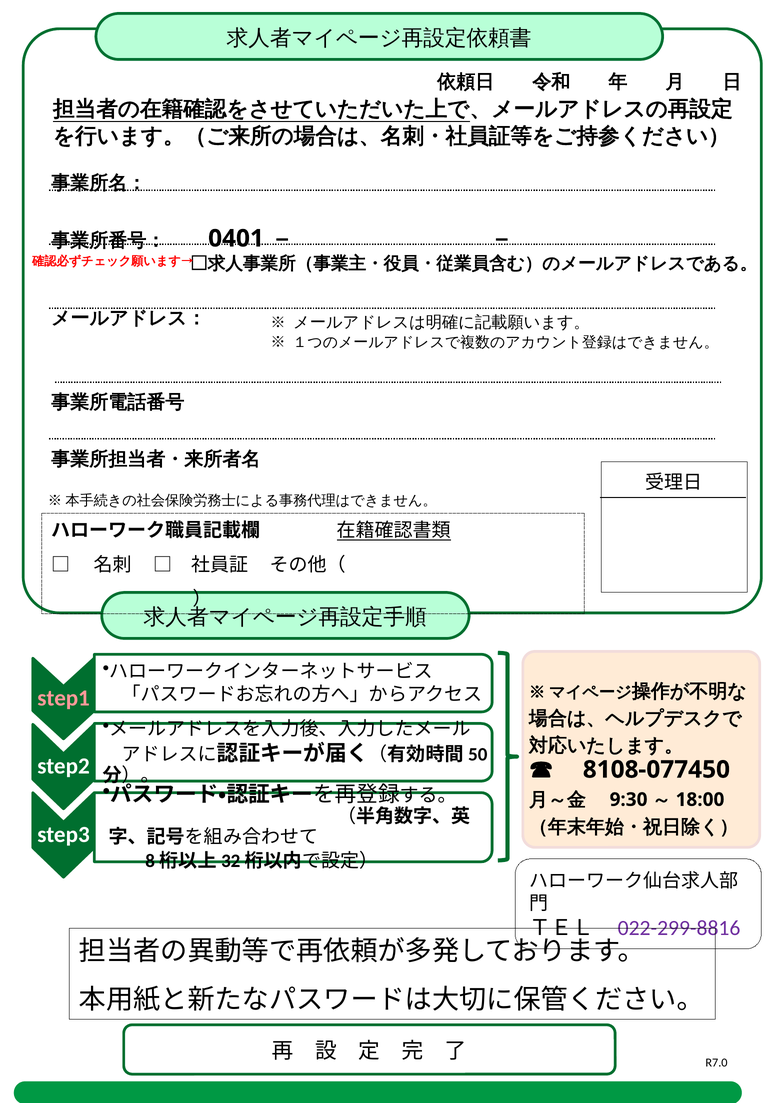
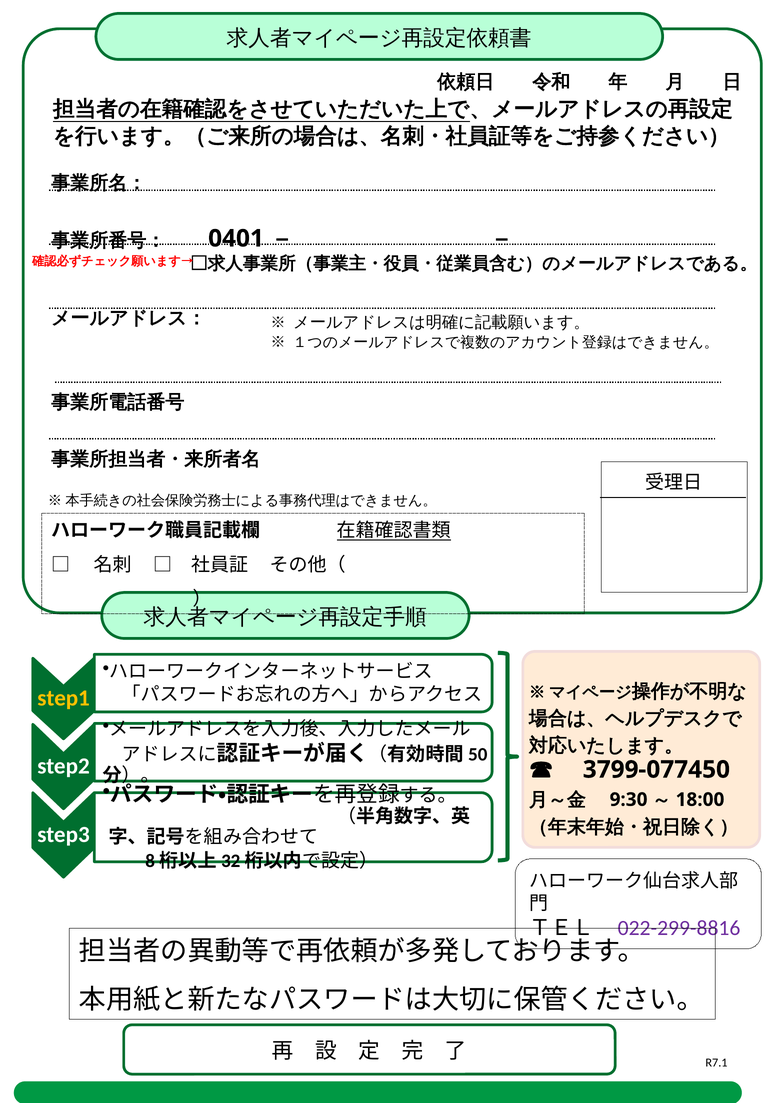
step1 colour: pink -> yellow
8108-077450: 8108-077450 -> 3799-077450
R7.0: R7.0 -> R7.1
